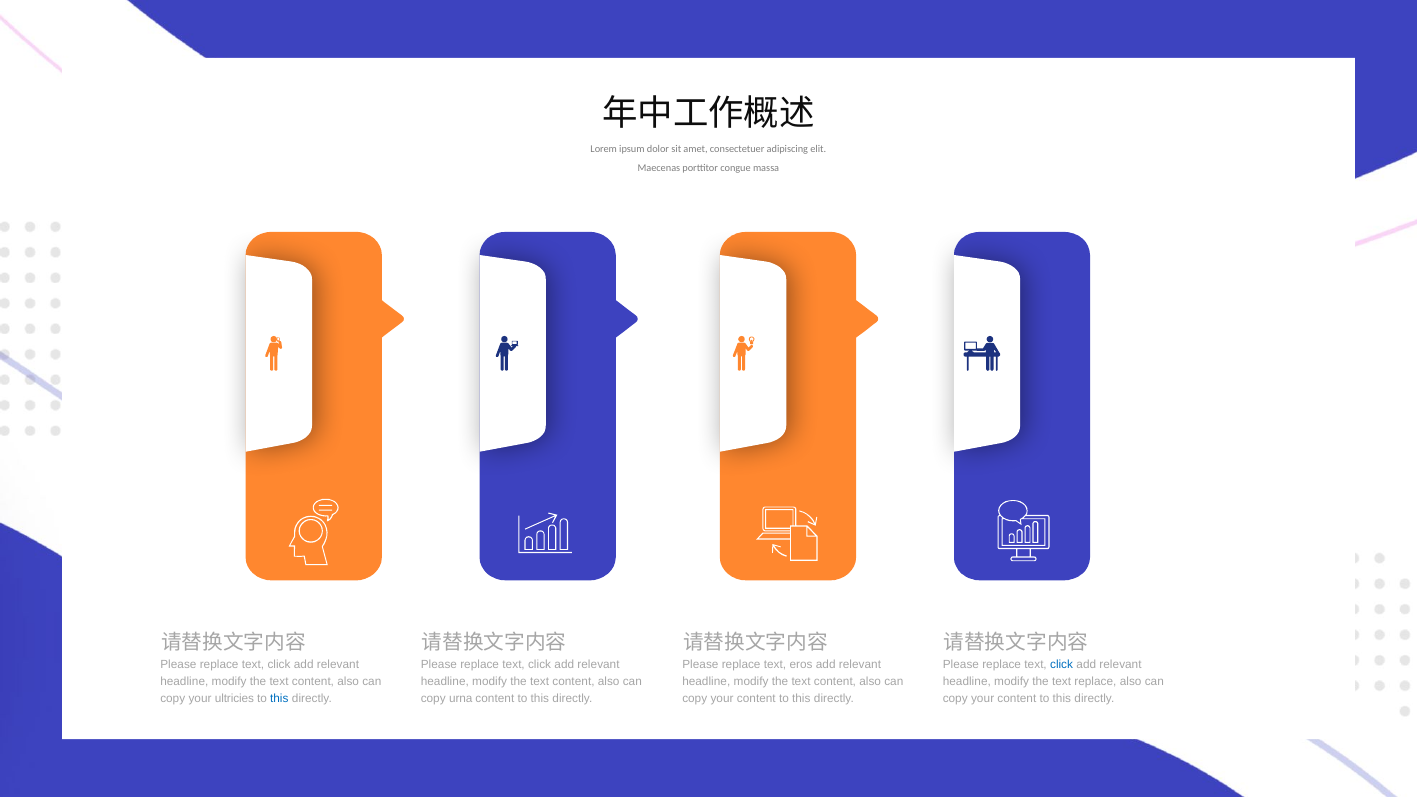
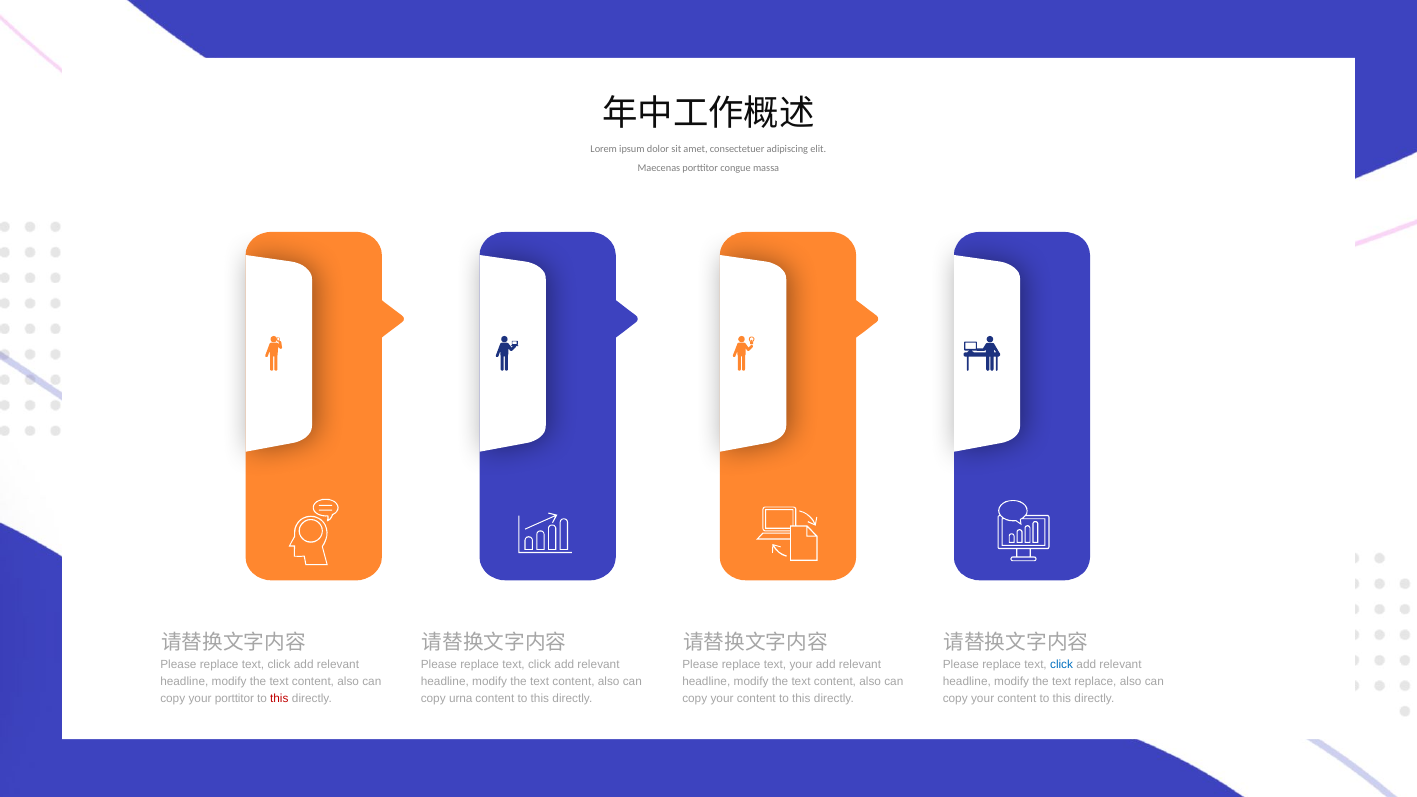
text eros: eros -> your
your ultricies: ultricies -> porttitor
this at (279, 699) colour: blue -> red
